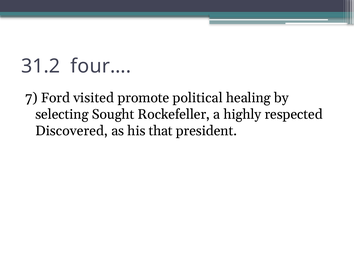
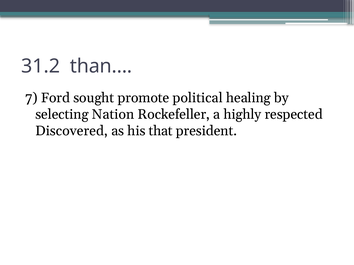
four…: four… -> than…
visited: visited -> sought
Sought: Sought -> Nation
